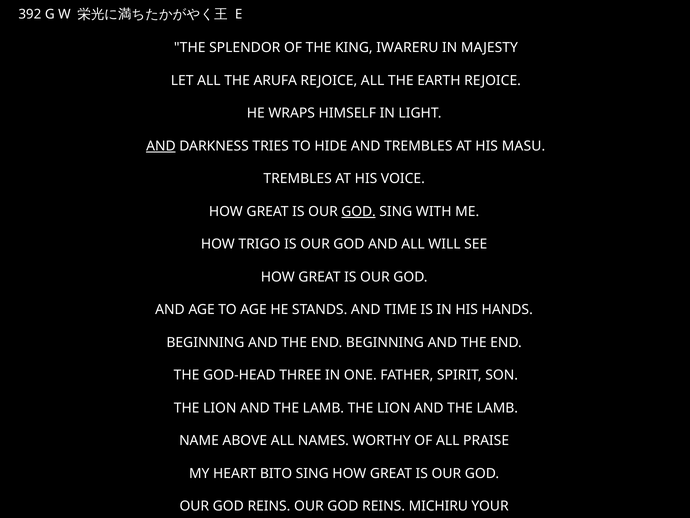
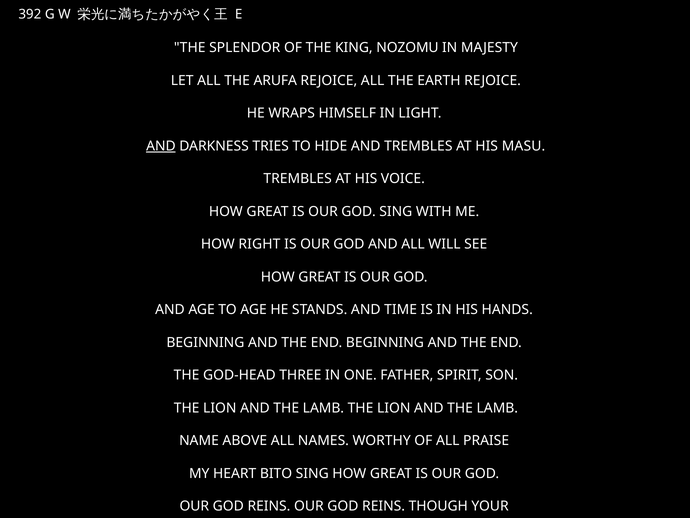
IWARERU: IWARERU -> NOZOMU
GOD at (359, 211) underline: present -> none
TRIGO: TRIGO -> RIGHT
MICHIRU: MICHIRU -> THOUGH
